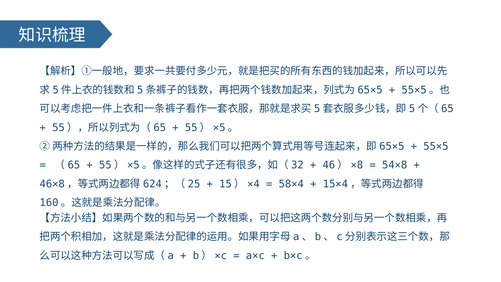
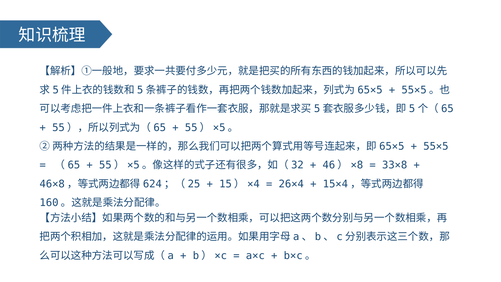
54×8: 54×8 -> 33×8
58×4: 58×4 -> 26×4
